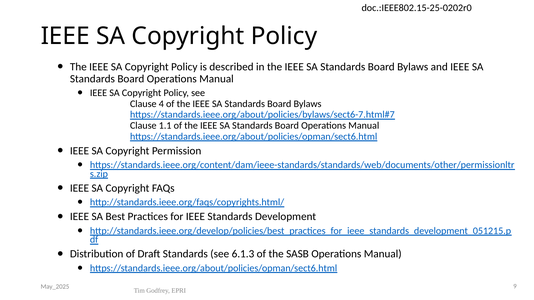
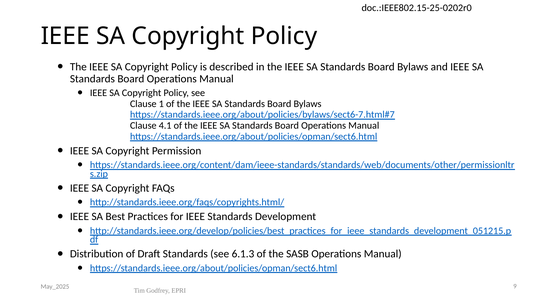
4: 4 -> 1
1.1: 1.1 -> 4.1
